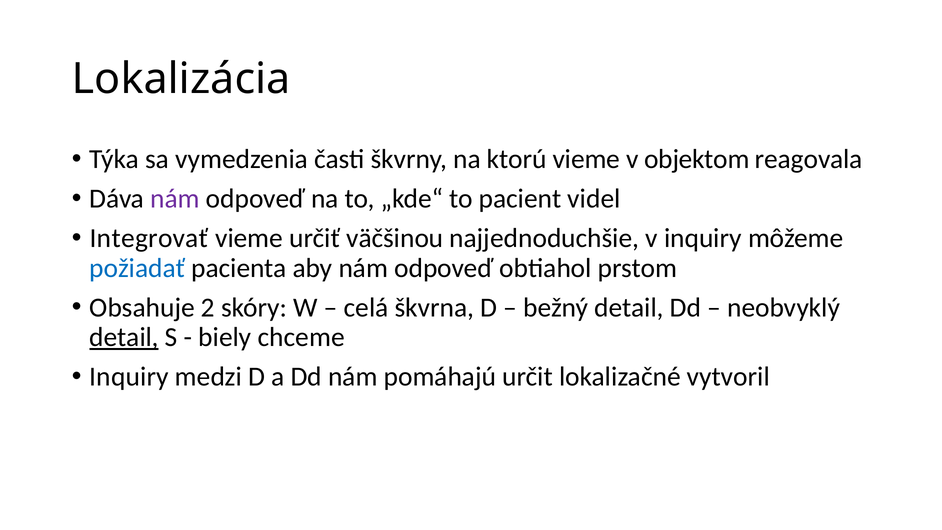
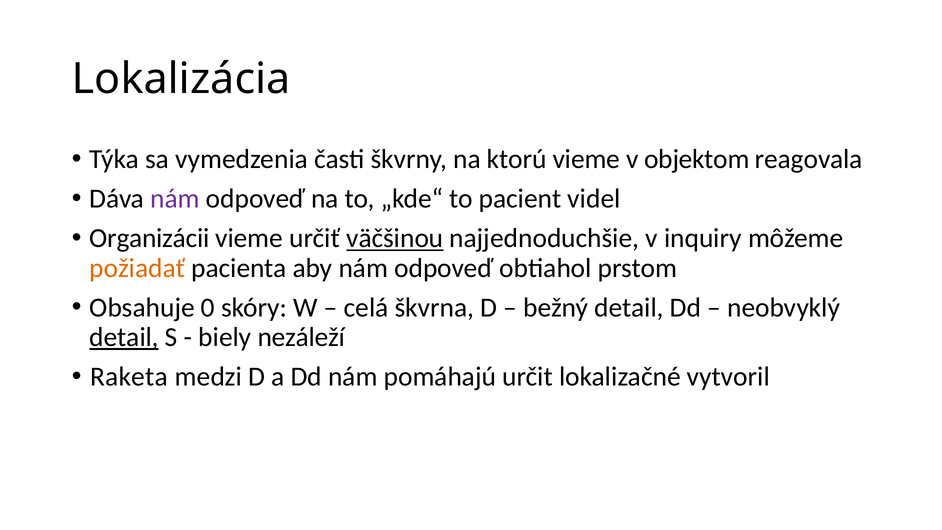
Integrovať: Integrovať -> Organizácii
väčšinou underline: none -> present
požiadať colour: blue -> orange
2: 2 -> 0
chceme: chceme -> nezáleží
Inquiry at (129, 377): Inquiry -> Raketa
